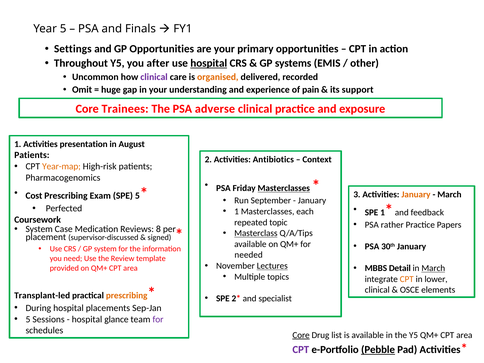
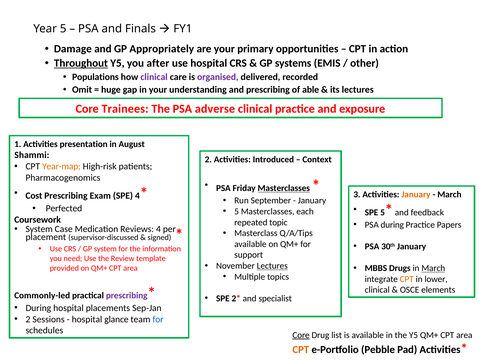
Settings: Settings -> Damage
GP Opportunities: Opportunities -> Appropriately
Throughout underline: none -> present
hospital at (209, 63) underline: present -> none
Uncommon: Uncommon -> Populations
organised colour: orange -> purple
and experience: experience -> prescribing
pain: pain -> able
its support: support -> lectures
Patients at (32, 155): Patients -> Shammi
Antibiotics: Antibiotics -> Introduced
SPE 5: 5 -> 4
SPE 1: 1 -> 5
1 at (237, 211): 1 -> 5
PSA rather: rather -> during
Reviews 8: 8 -> 4
Masterclass underline: present -> none
needed: needed -> support
Detail: Detail -> Drugs
Transplant-led: Transplant-led -> Commonly-led
prescribing at (127, 295) colour: orange -> purple
5 at (28, 319): 5 -> 2
for at (158, 319) colour: purple -> blue
CPT at (301, 350) colour: purple -> orange
Pebble underline: present -> none
